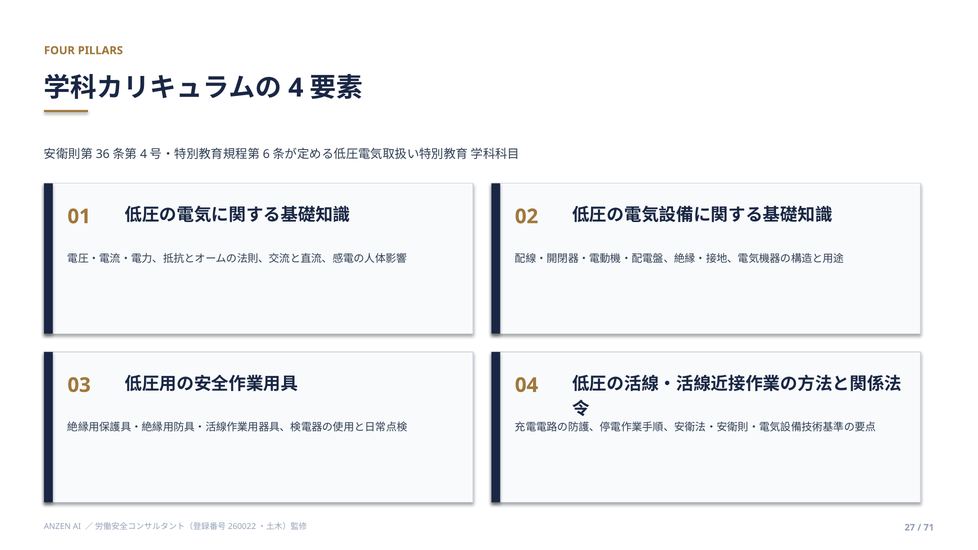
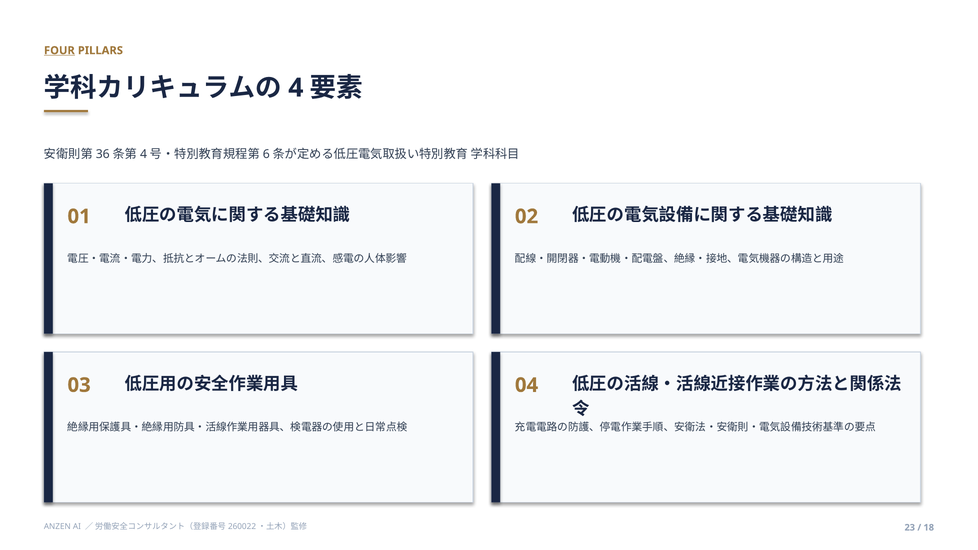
FOUR underline: none -> present
27: 27 -> 23
71: 71 -> 18
